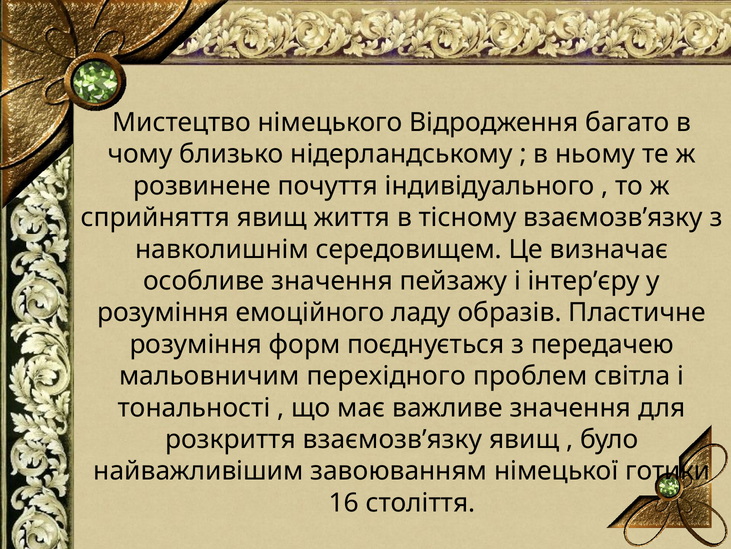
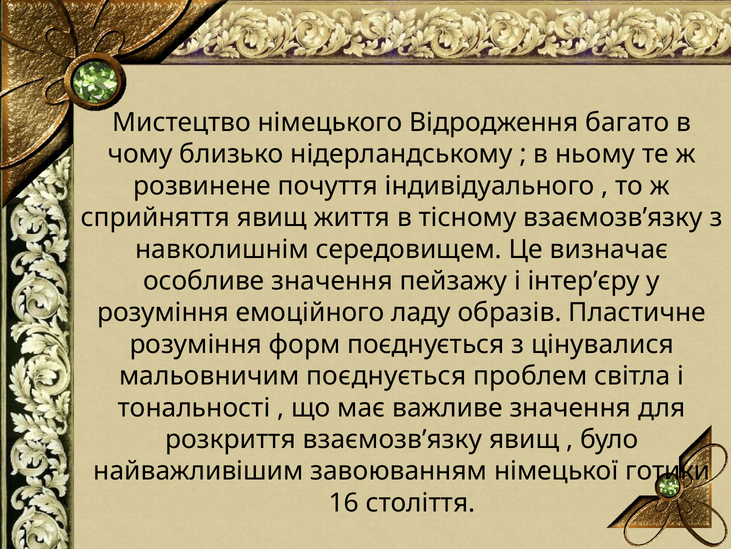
передачею: передачею -> цінувалися
мальовничим перехідного: перехідного -> поєднується
